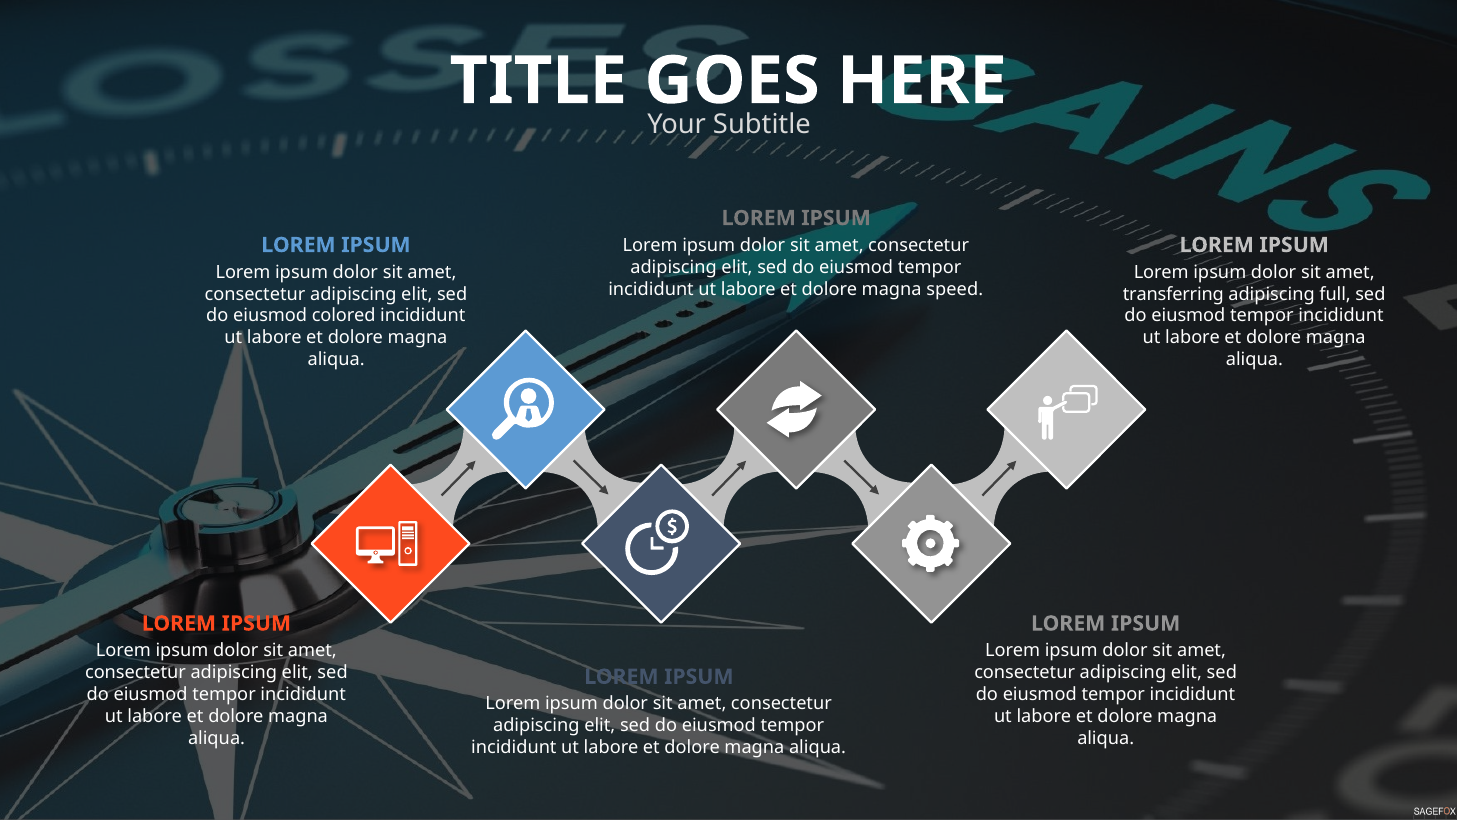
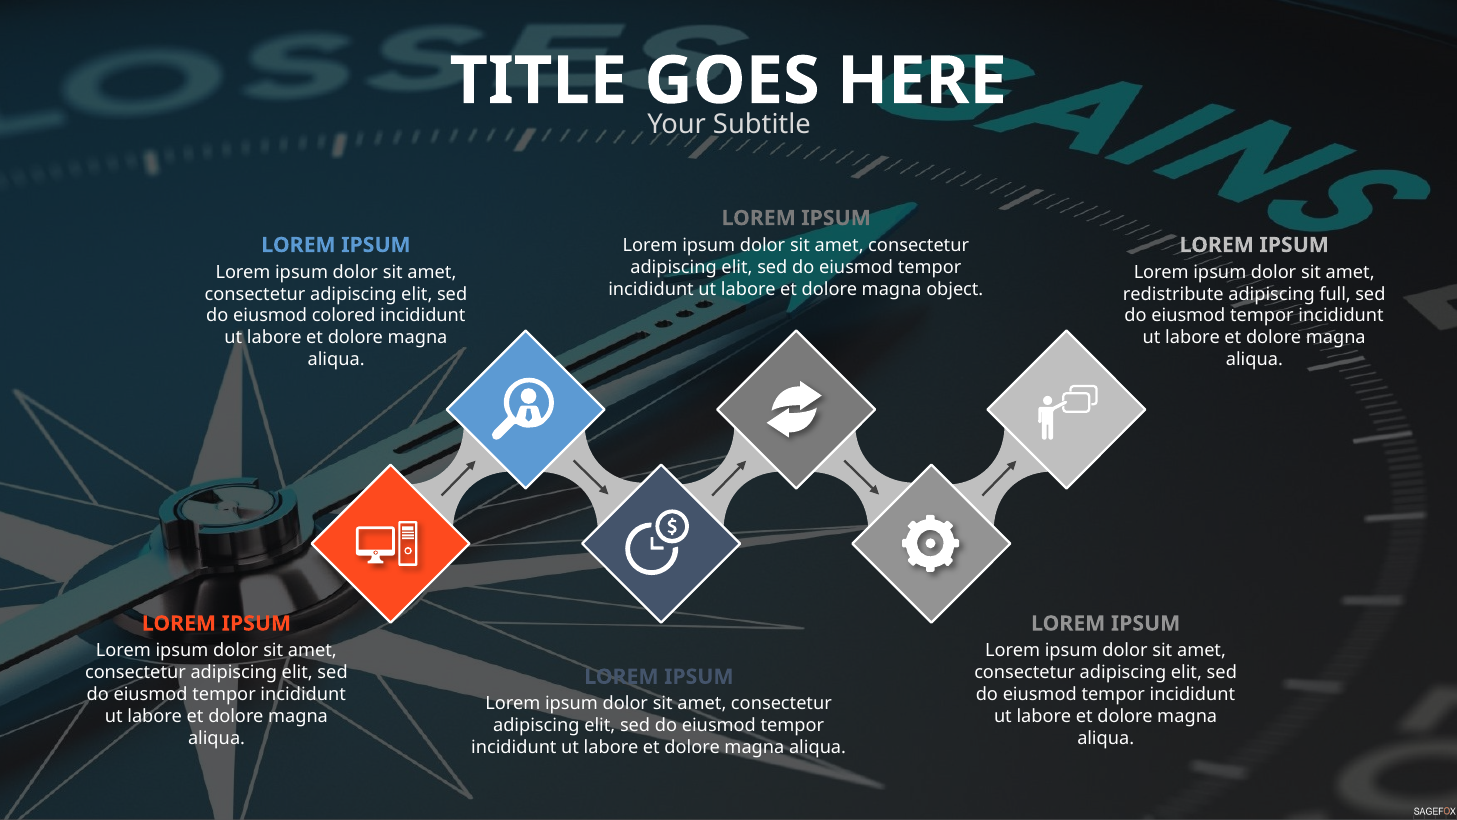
speed: speed -> object
transferring: transferring -> redistribute
